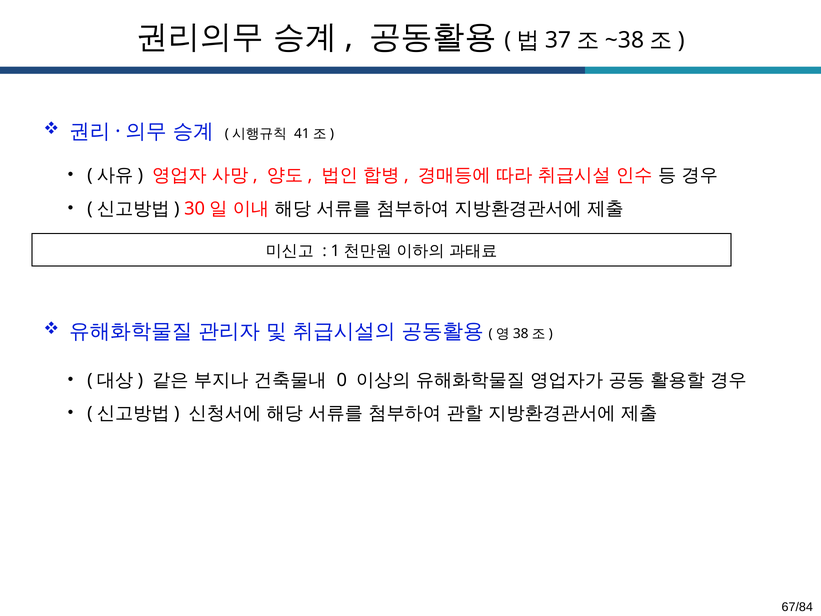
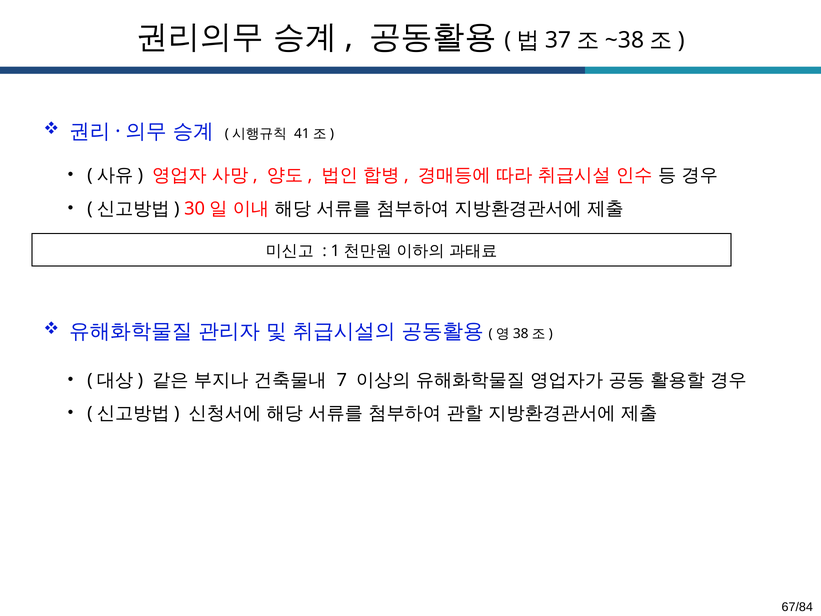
0: 0 -> 7
